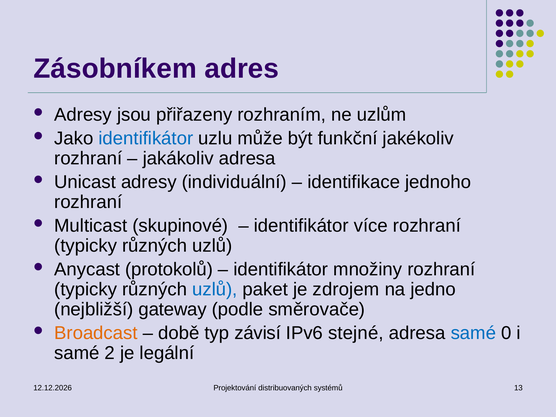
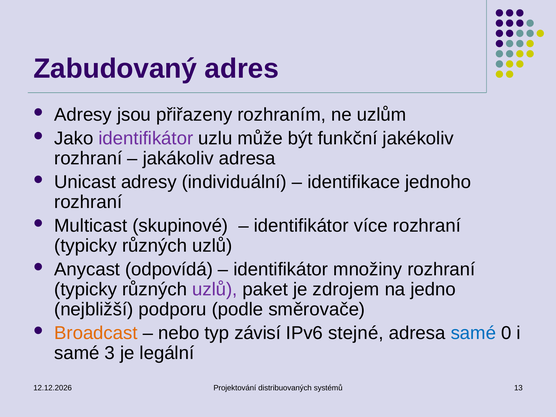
Zásobníkem: Zásobníkem -> Zabudovaný
identifikátor at (146, 138) colour: blue -> purple
protokolů: protokolů -> odpovídá
uzlů at (215, 289) colour: blue -> purple
gateway: gateway -> podporu
době: době -> nebo
2: 2 -> 3
